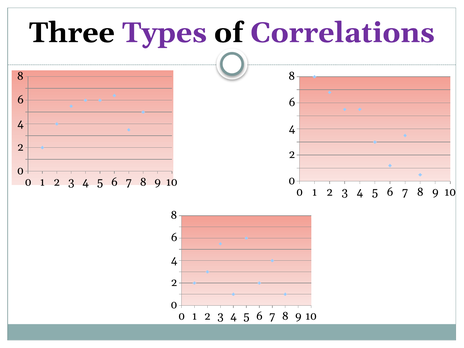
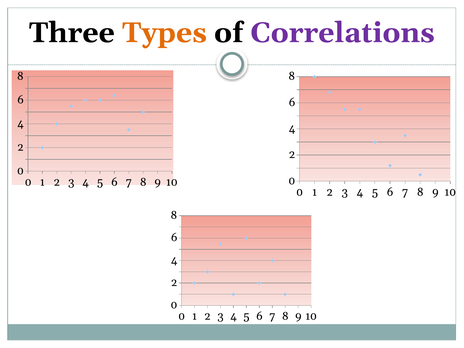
Types colour: purple -> orange
